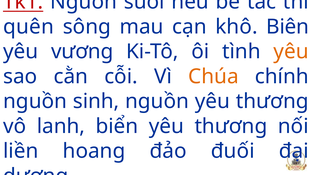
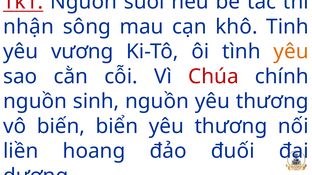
quên: quên -> nhận
Biên: Biên -> Tinh
Chúa colour: orange -> red
lanh: lanh -> biến
